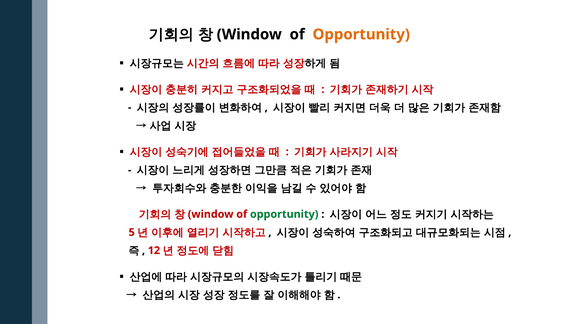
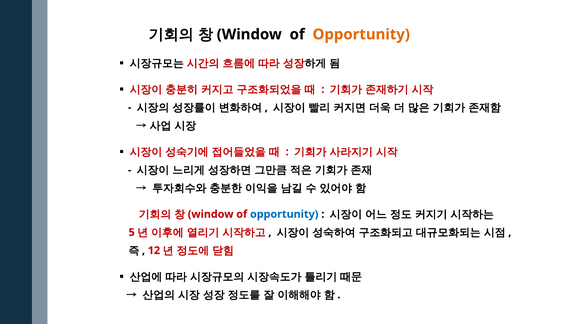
opportunity at (284, 214) colour: green -> blue
